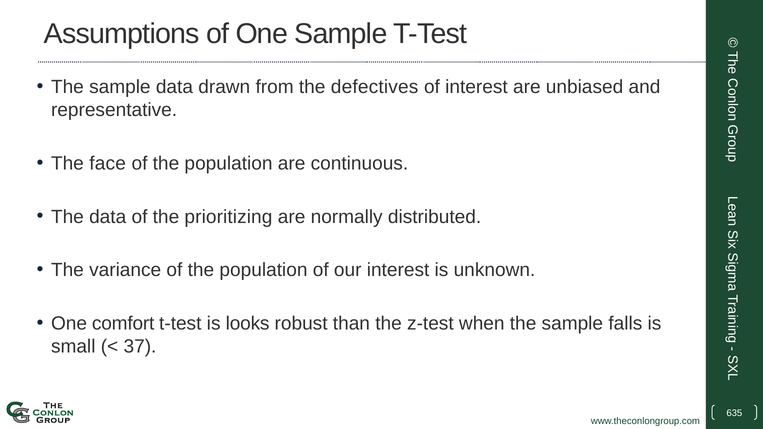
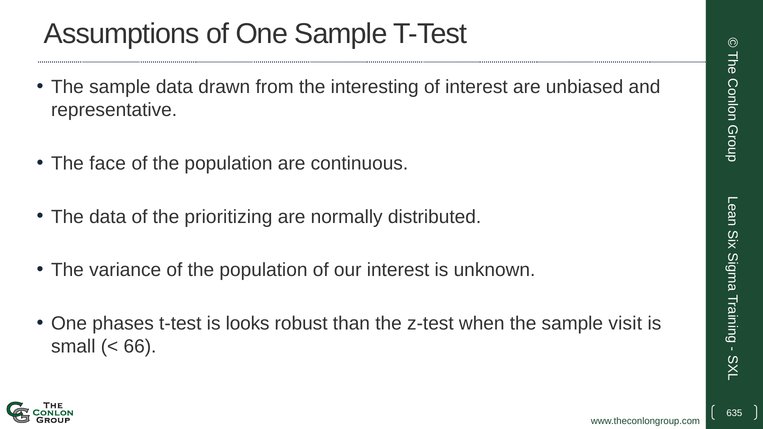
defectives: defectives -> interesting
comfort: comfort -> phases
falls: falls -> visit
37: 37 -> 66
